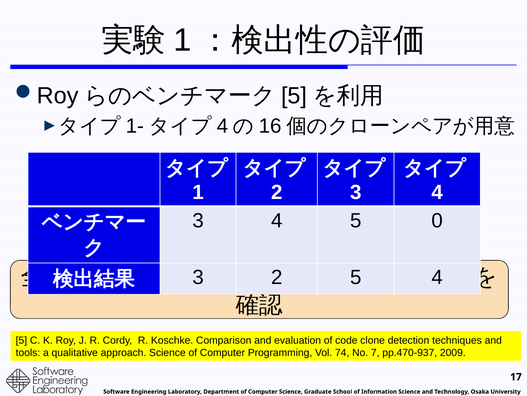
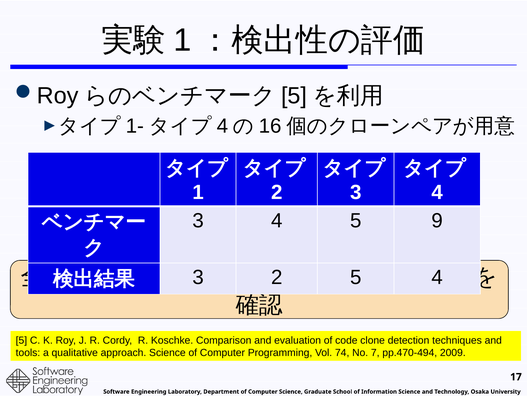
0: 0 -> 9
pp.470-937: pp.470-937 -> pp.470-494
